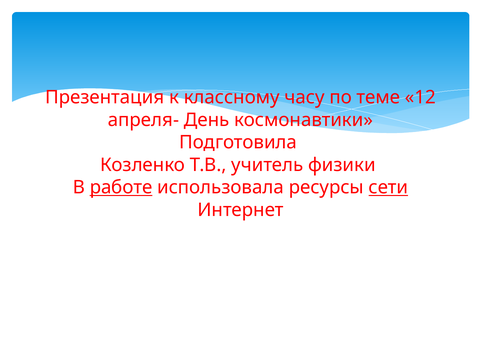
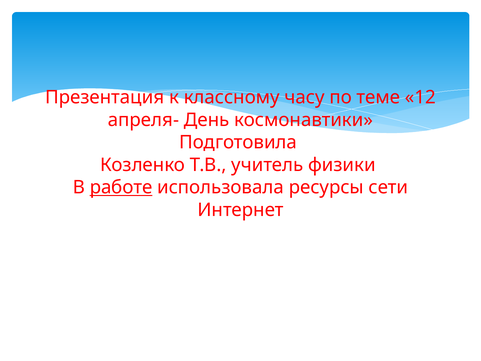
сети underline: present -> none
